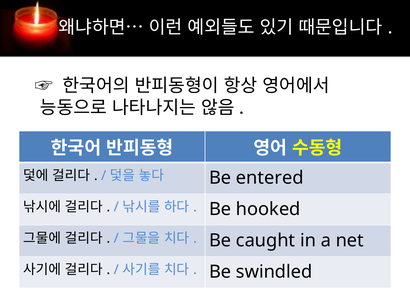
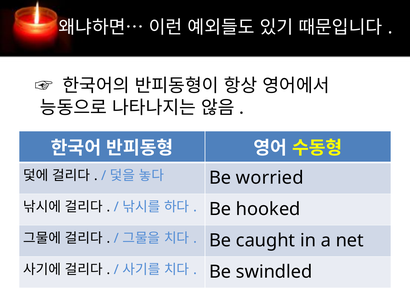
entered: entered -> worried
